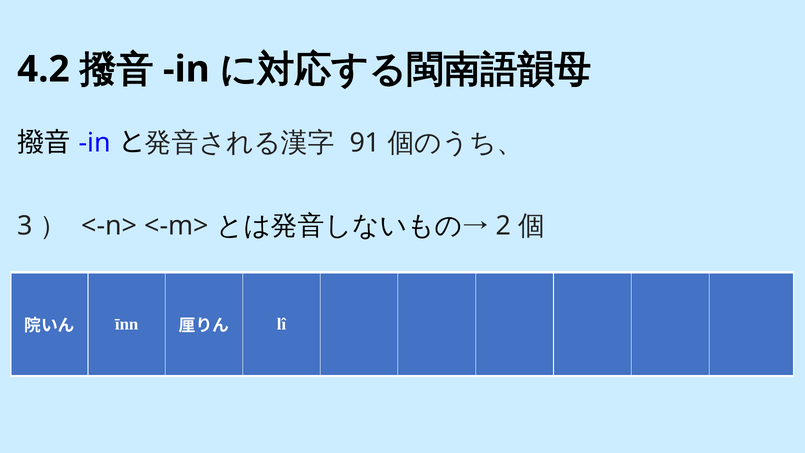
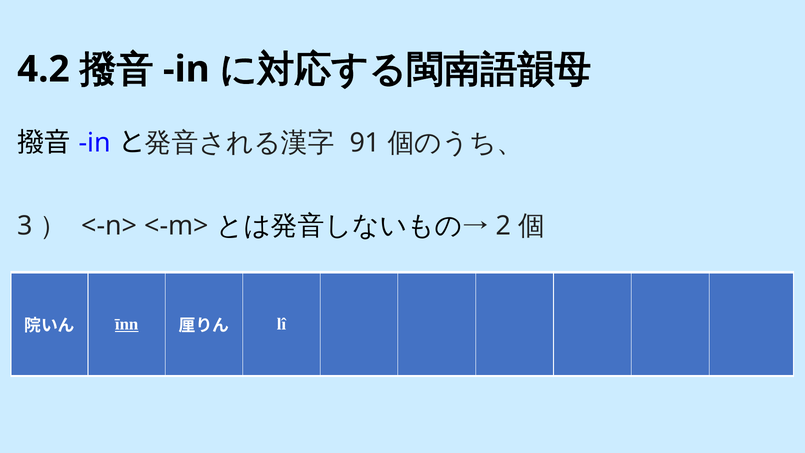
īnn underline: none -> present
